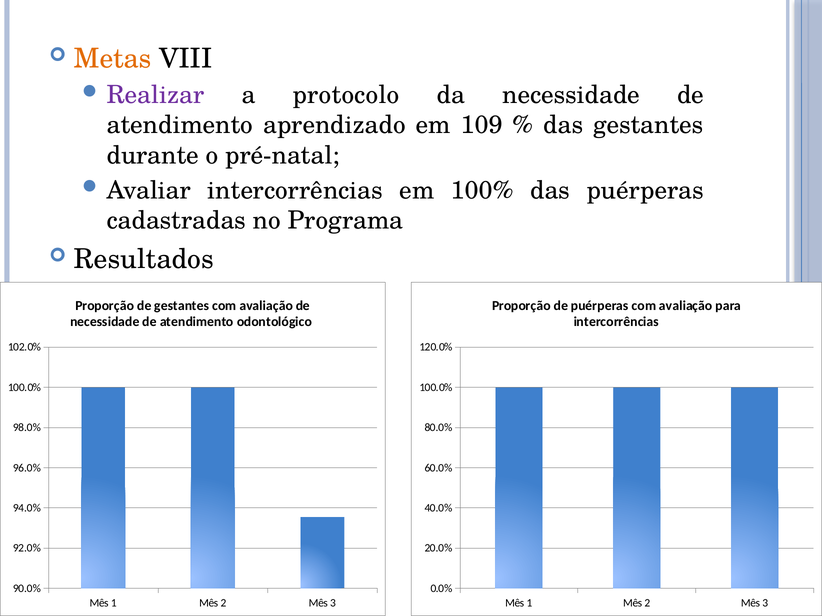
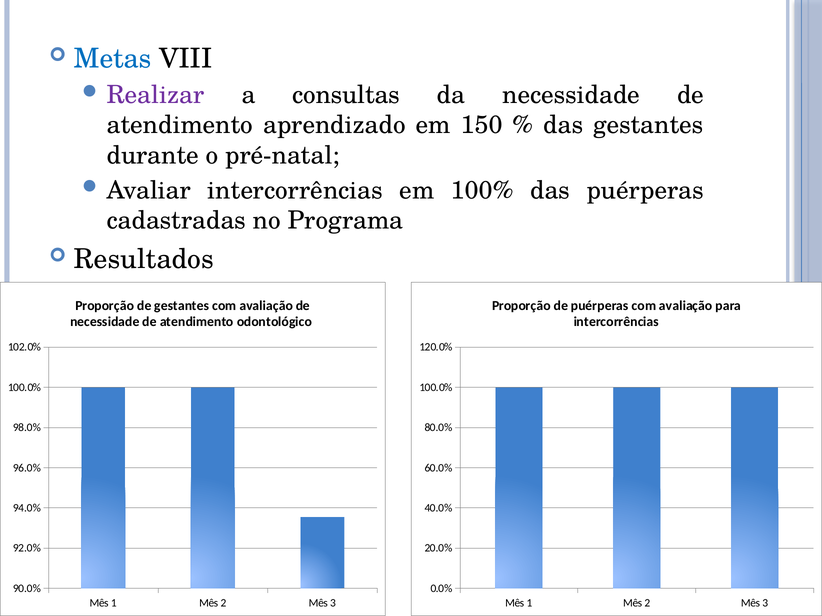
Metas colour: orange -> blue
protocolo: protocolo -> consultas
109: 109 -> 150
